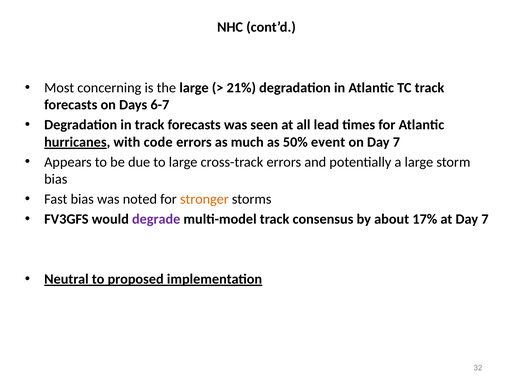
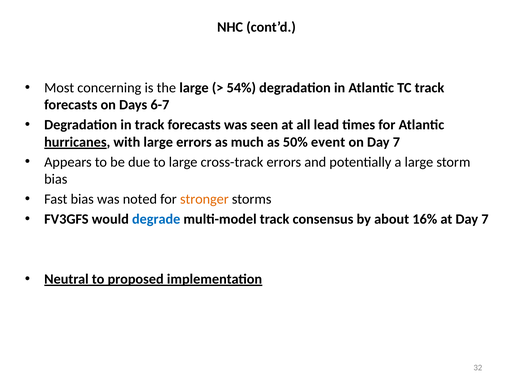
21%: 21% -> 54%
with code: code -> large
degrade colour: purple -> blue
17%: 17% -> 16%
